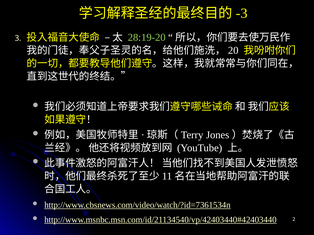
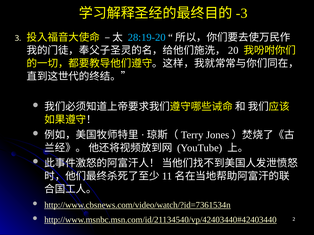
28:19-20 colour: light green -> light blue
